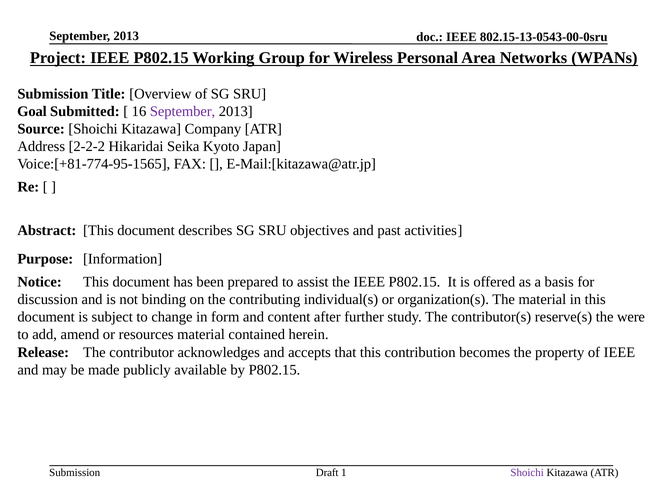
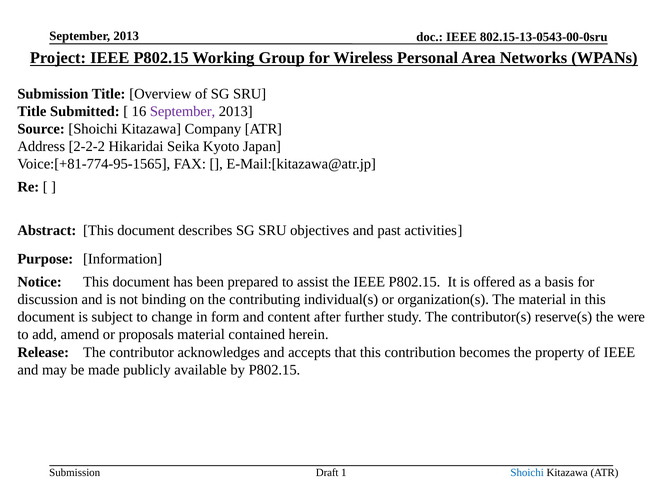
Goal at (32, 112): Goal -> Title
resources: resources -> proposals
Shoichi at (527, 473) colour: purple -> blue
